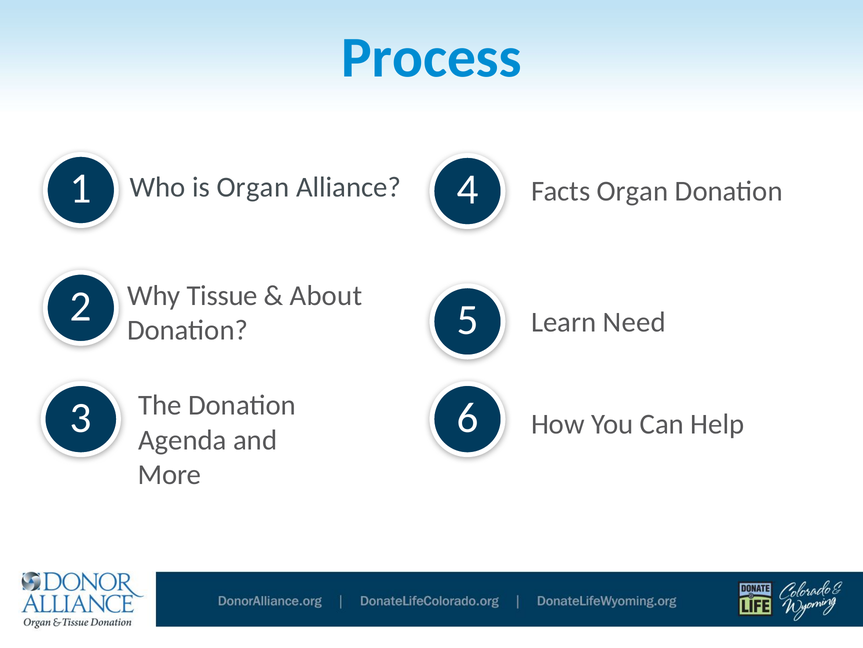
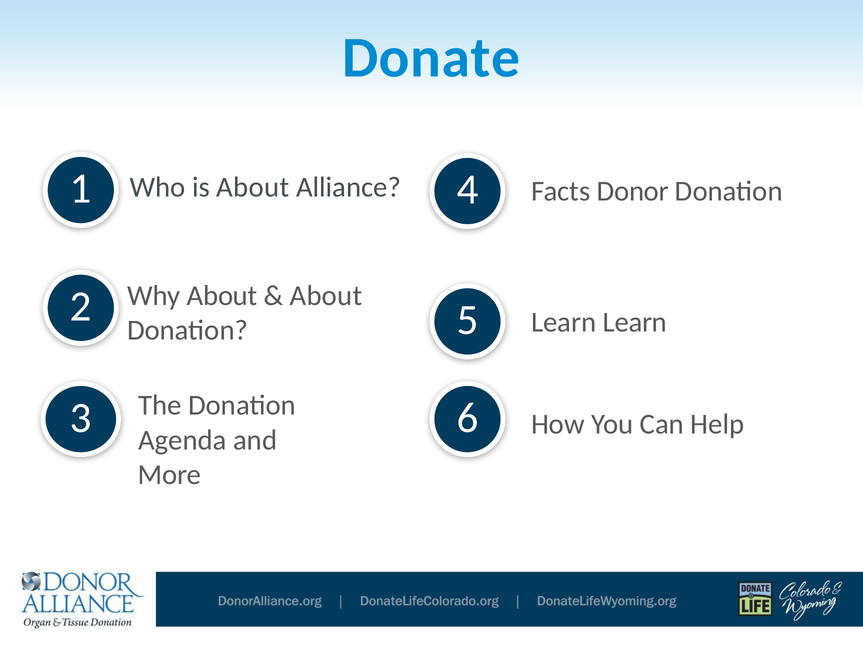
Process: Process -> Donate
is Organ: Organ -> About
Facts Organ: Organ -> Donor
Why Tissue: Tissue -> About
Learn Need: Need -> Learn
